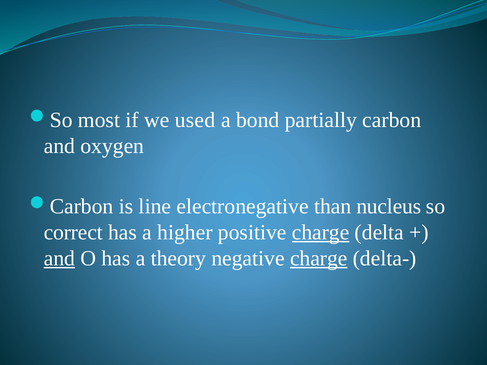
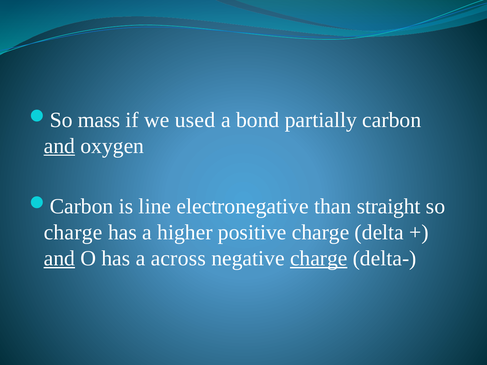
most: most -> mass
and at (59, 146) underline: none -> present
nucleus: nucleus -> straight
correct at (73, 233): correct -> charge
charge at (321, 233) underline: present -> none
theory: theory -> across
